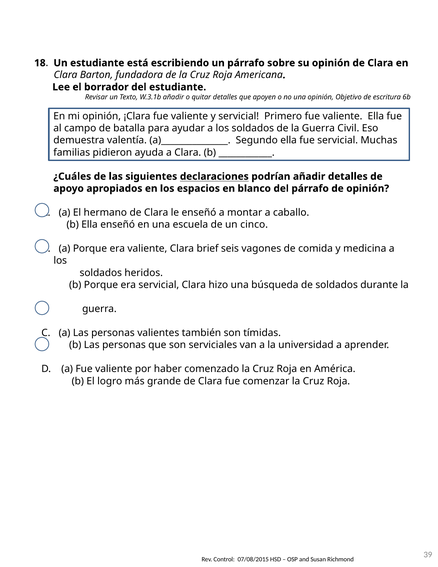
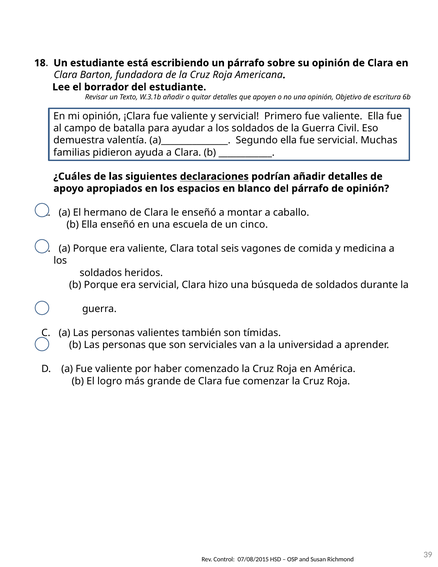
brief: brief -> total
